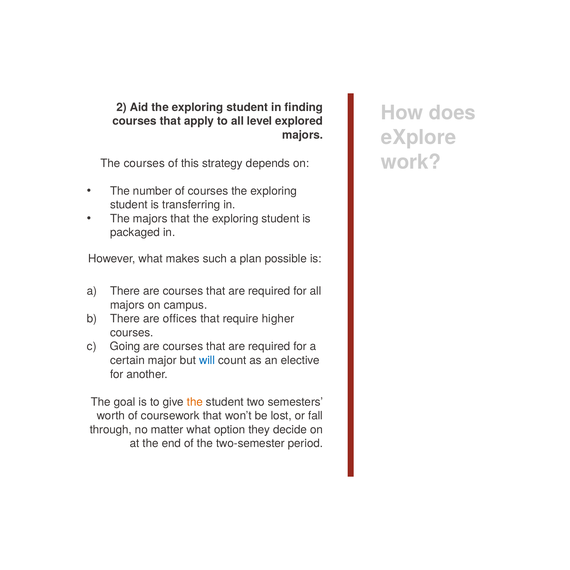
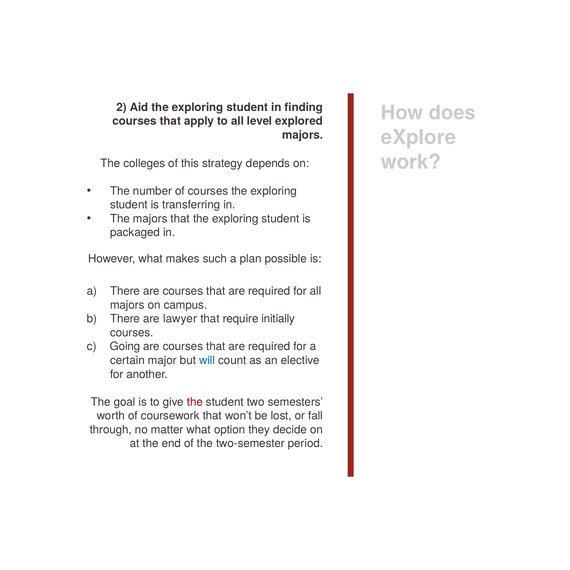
The courses: courses -> colleges
offices: offices -> lawyer
higher: higher -> initially
the at (195, 402) colour: orange -> red
